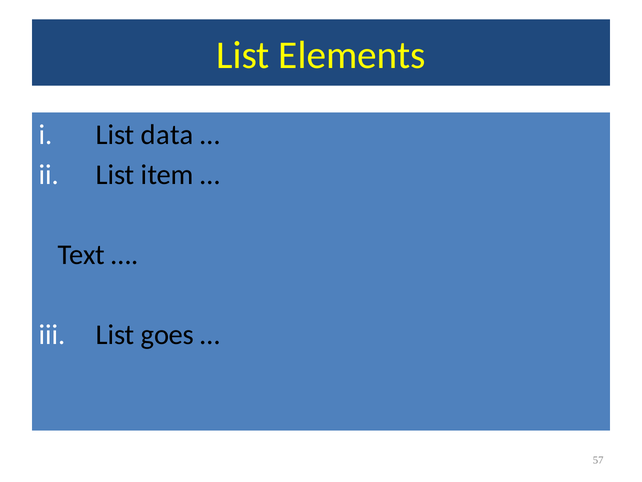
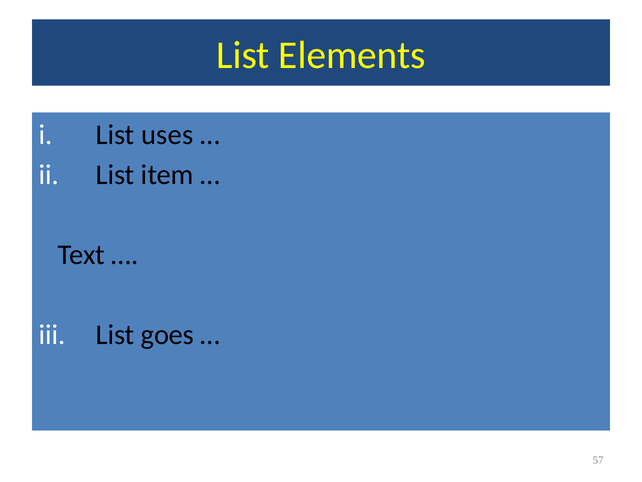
data: data -> uses
